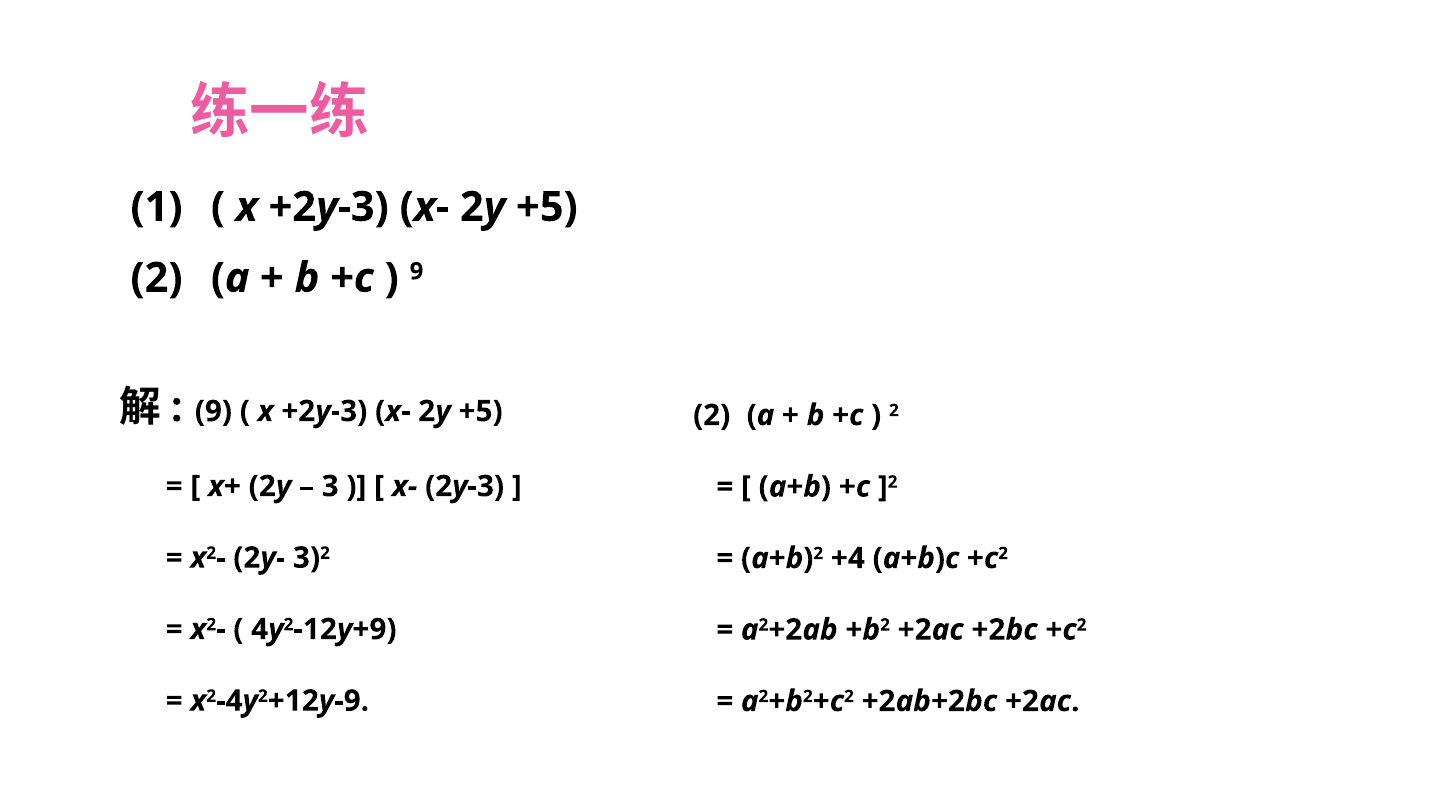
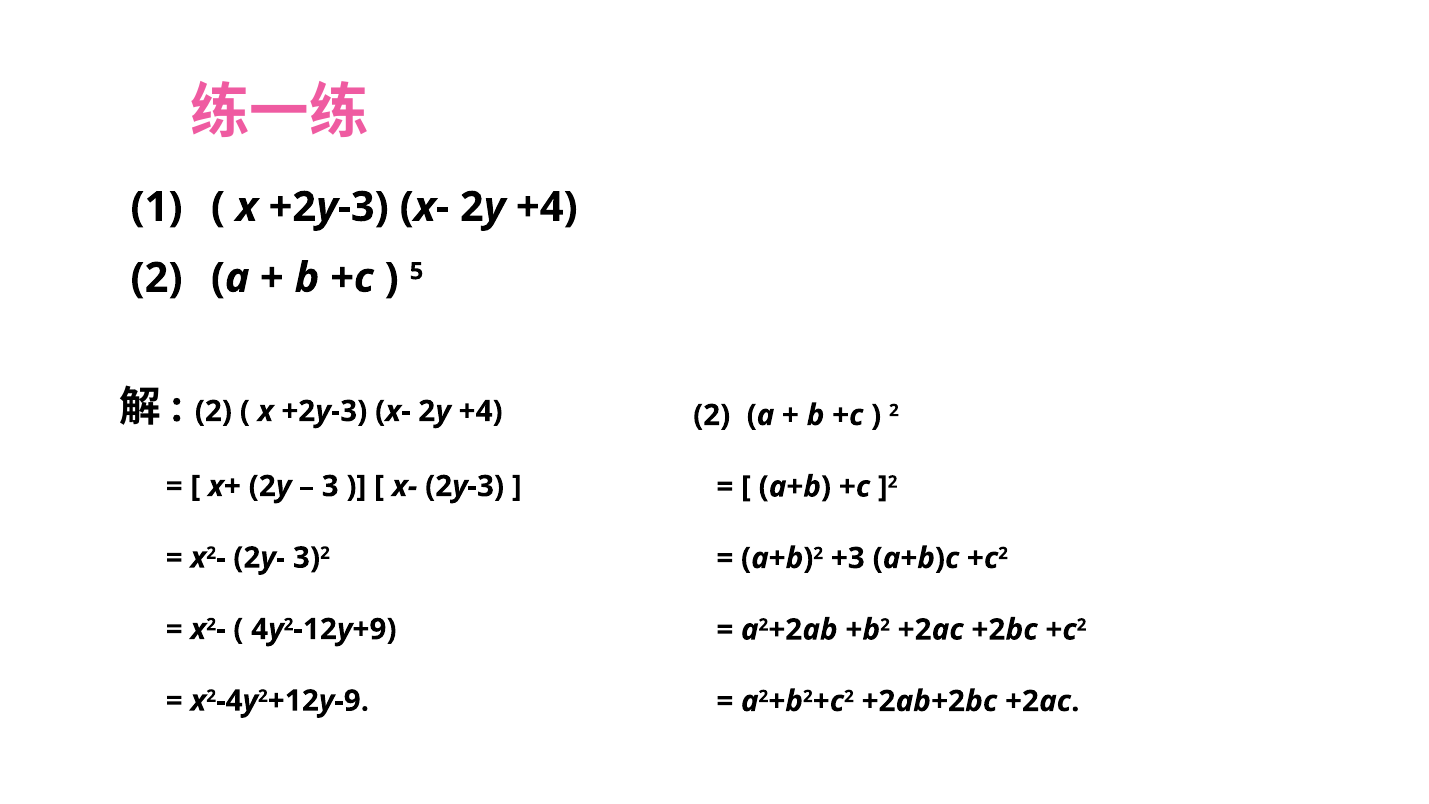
+5 at (547, 207): +5 -> +4
9 at (417, 271): 9 -> 5
9 at (213, 411): 9 -> 2
+5 at (481, 411): +5 -> +4
+4: +4 -> +3
